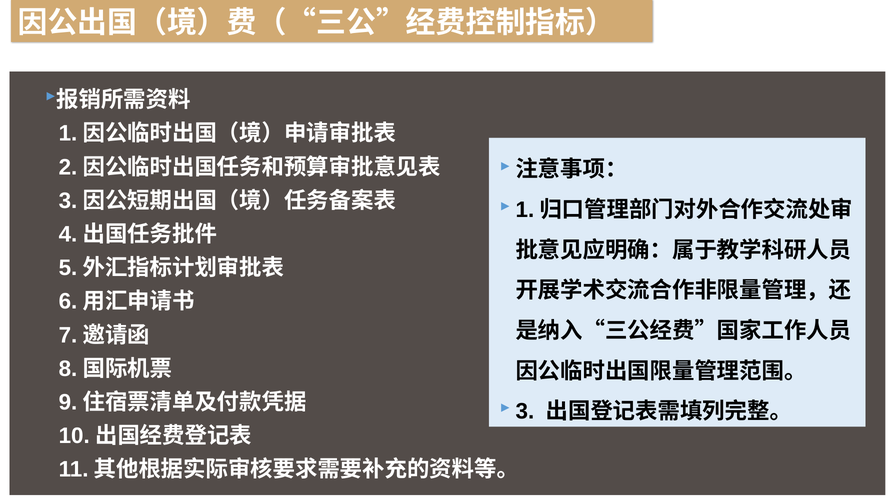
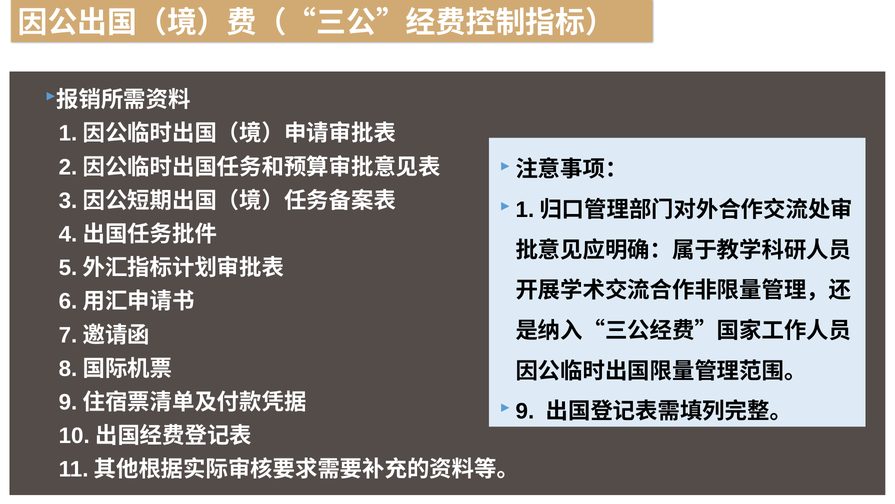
3: 3 -> 9
